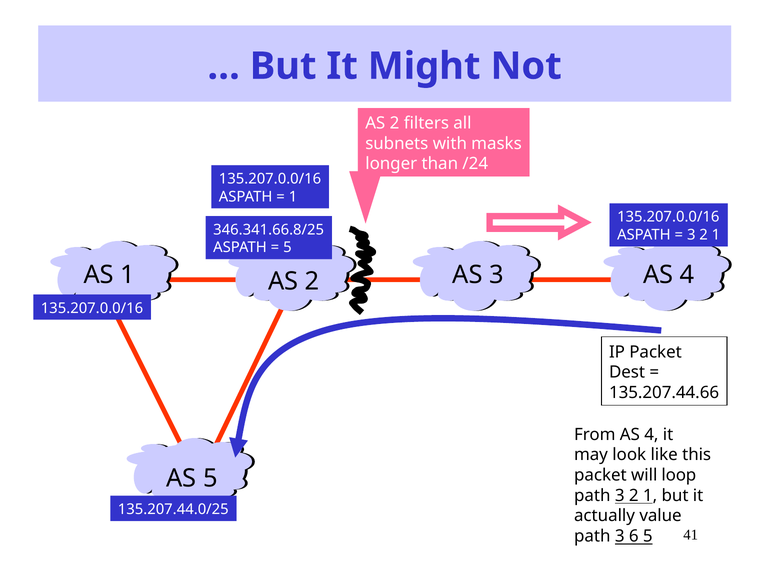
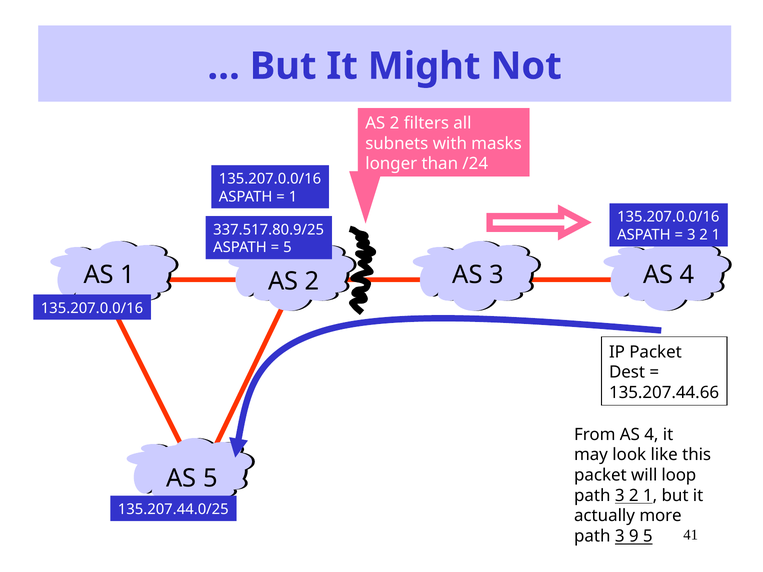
346.341.66.8/25: 346.341.66.8/25 -> 337.517.80.9/25
value: value -> more
6: 6 -> 9
